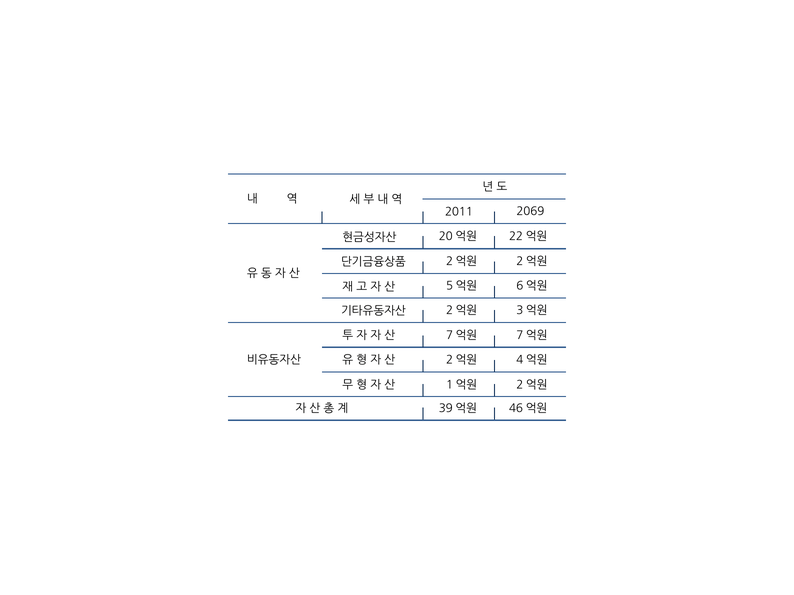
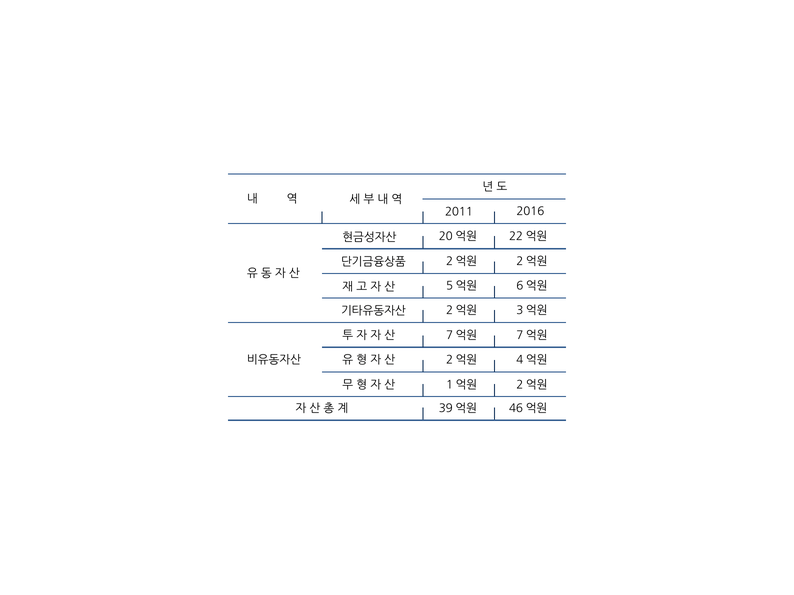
2069: 2069 -> 2016
